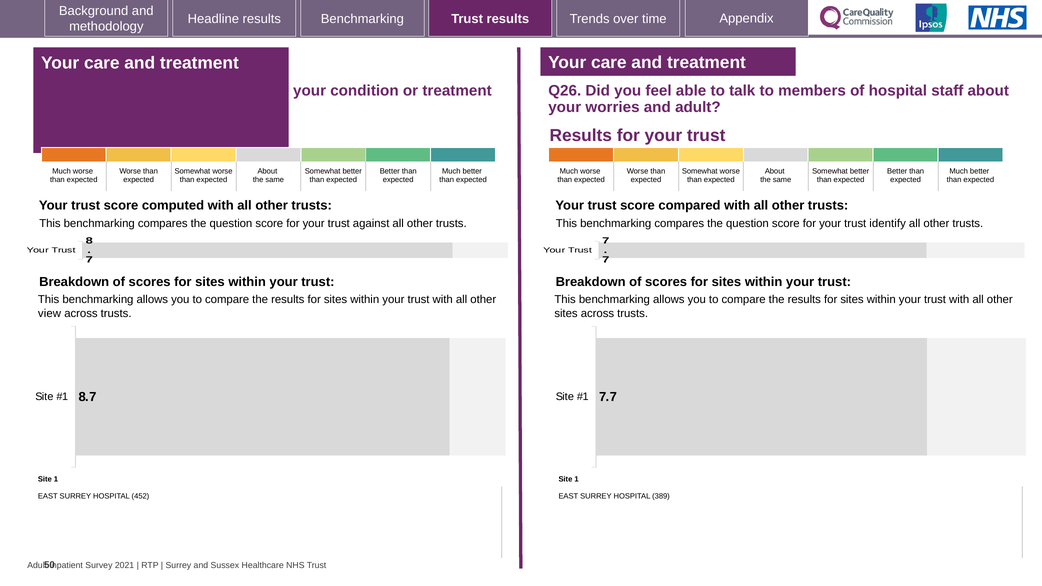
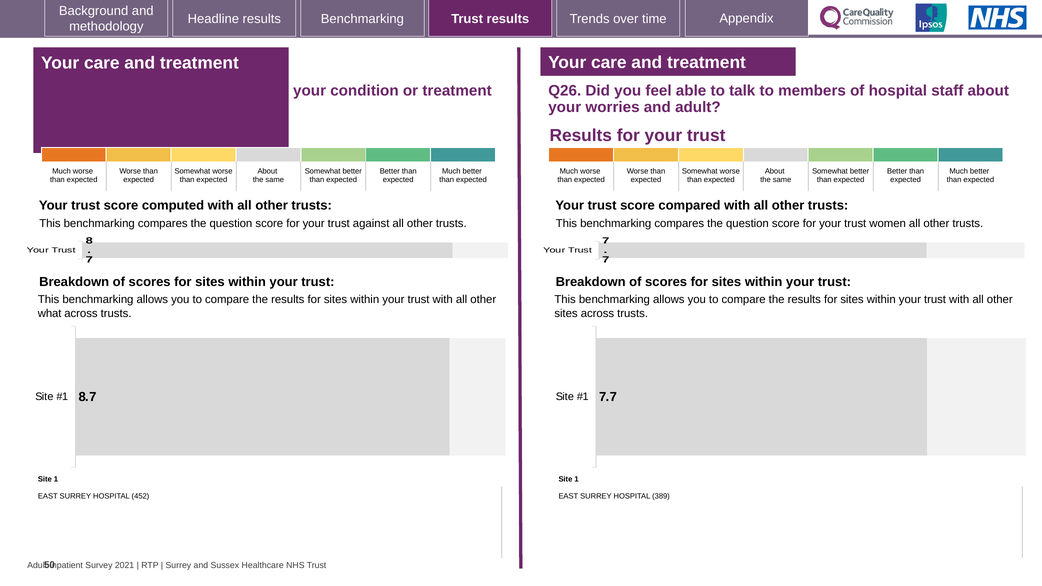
identify: identify -> women
view: view -> what
